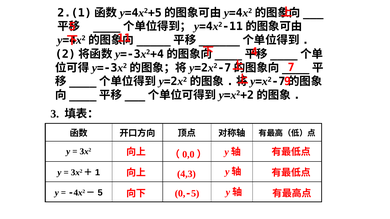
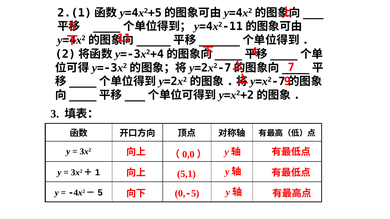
4,3: 4,3 -> 5,1
